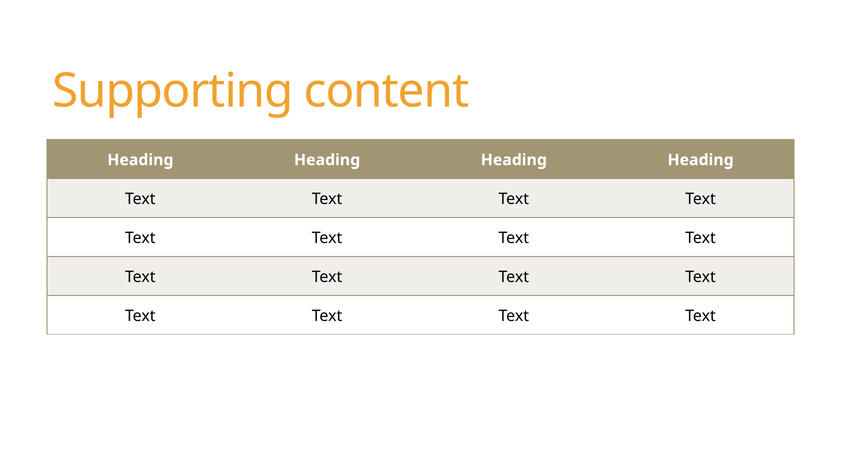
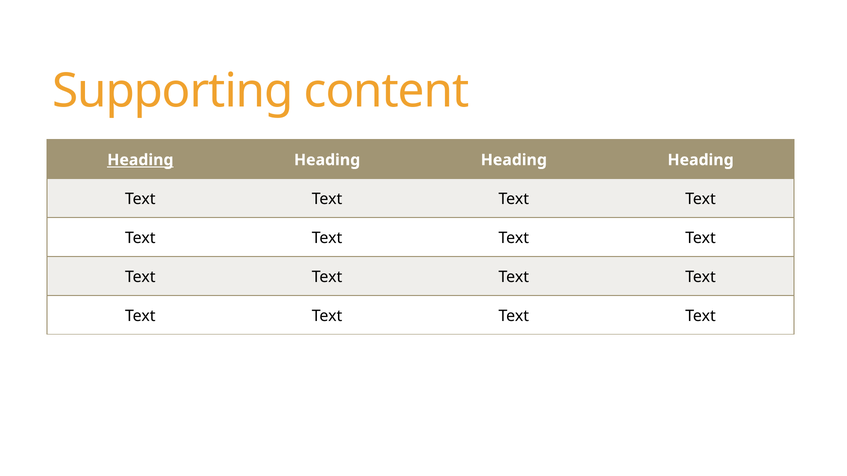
Heading at (140, 160) underline: none -> present
